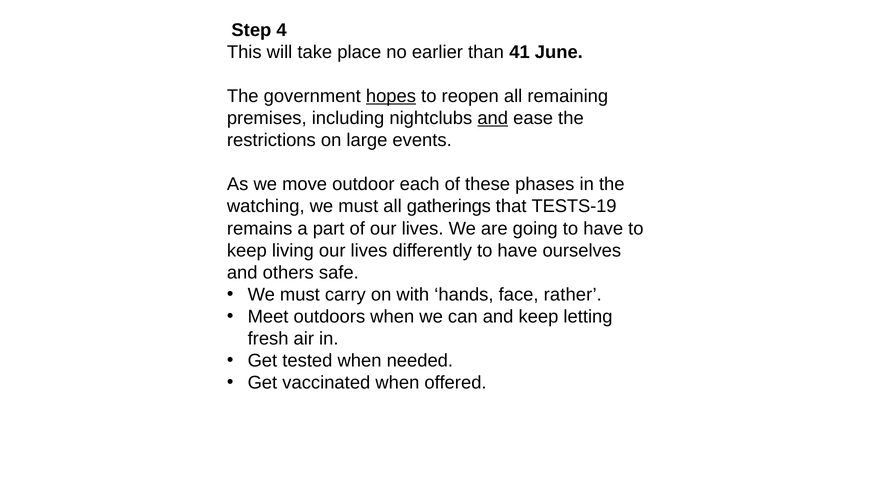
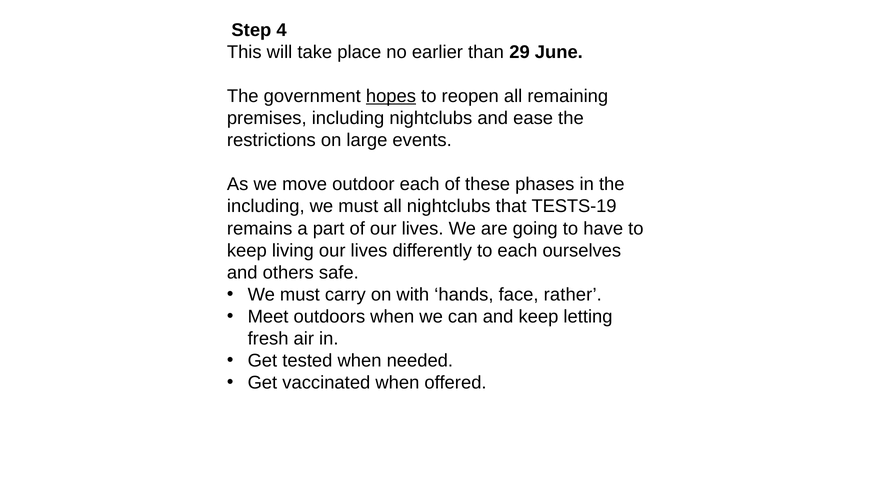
41: 41 -> 29
and at (493, 118) underline: present -> none
watching at (266, 206): watching -> including
all gatherings: gatherings -> nightclubs
differently to have: have -> each
